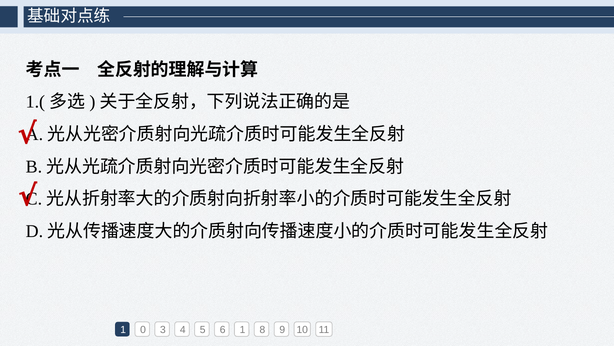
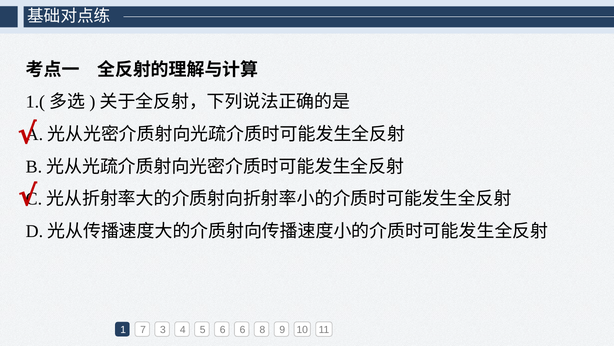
0: 0 -> 7
6 1: 1 -> 6
